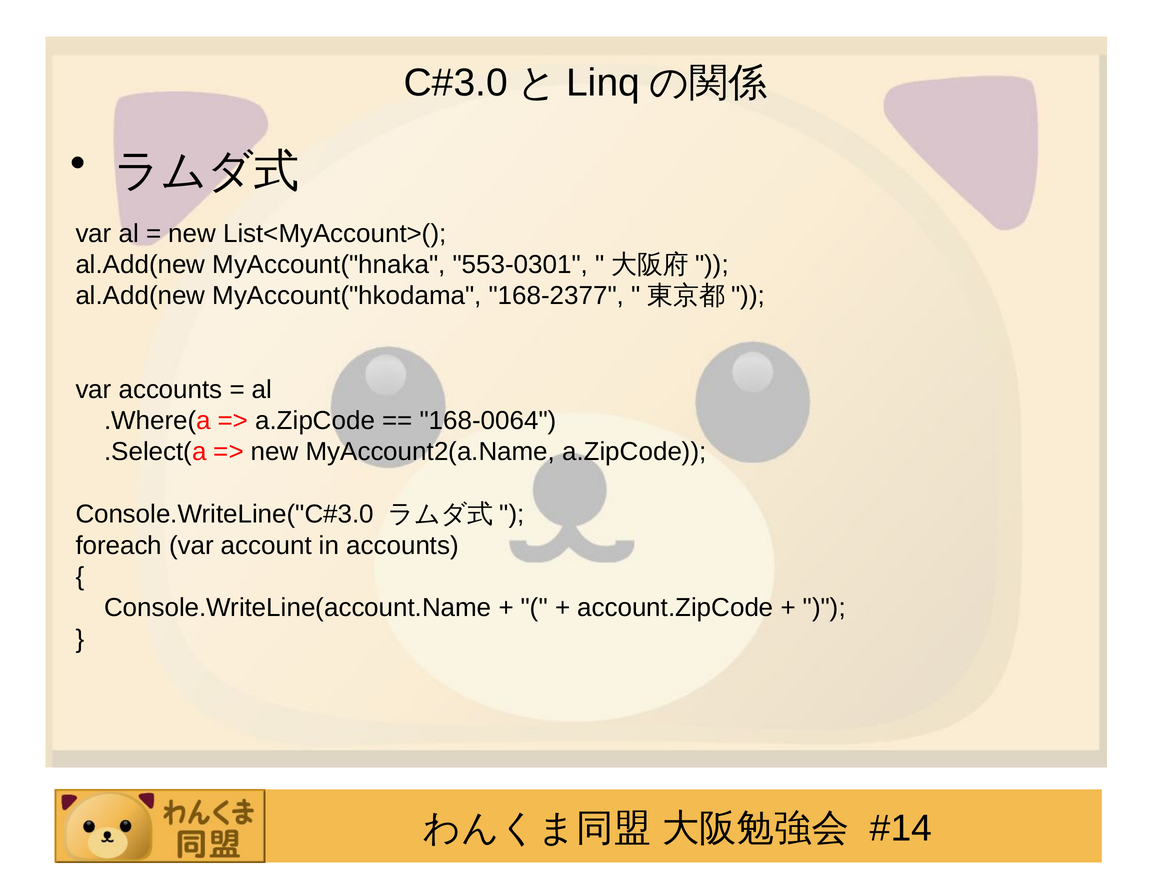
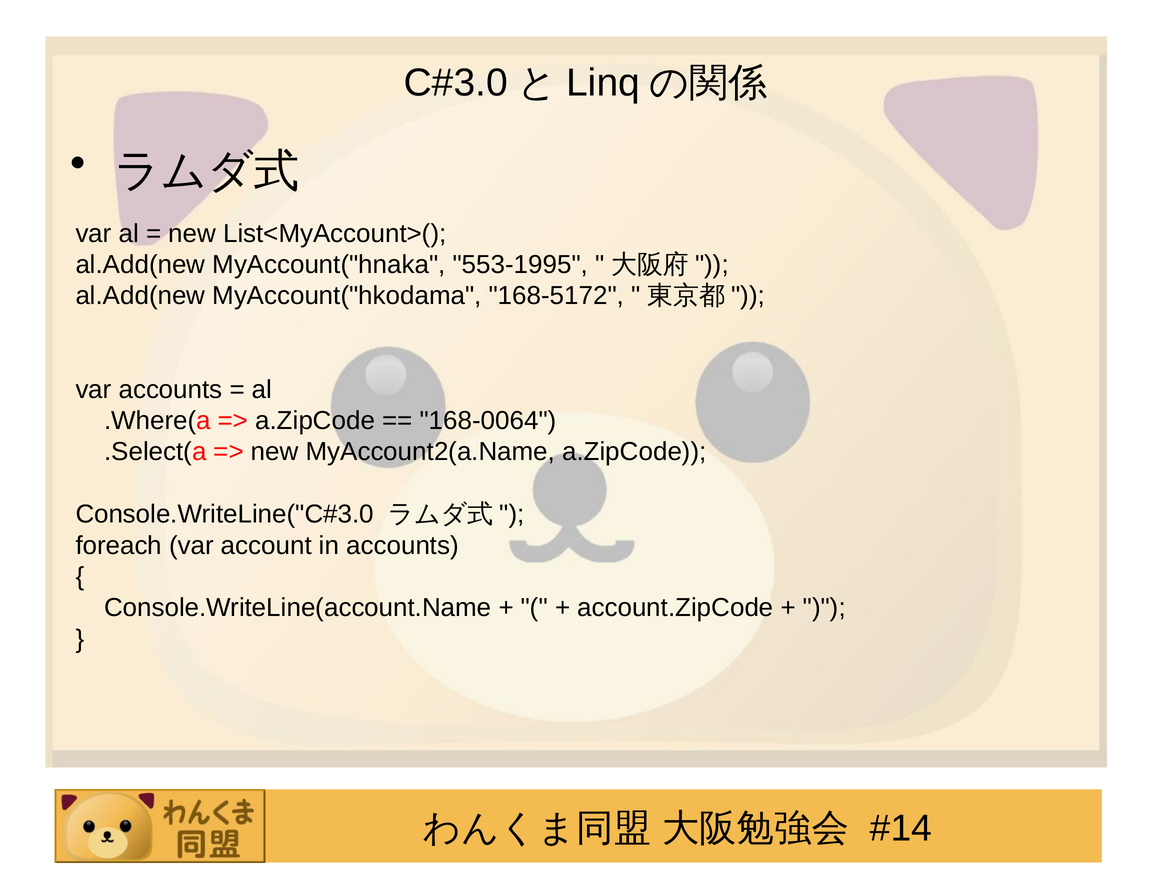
553-0301: 553-0301 -> 553-1995
168-2377: 168-2377 -> 168-5172
